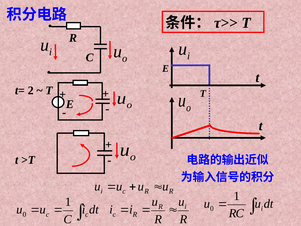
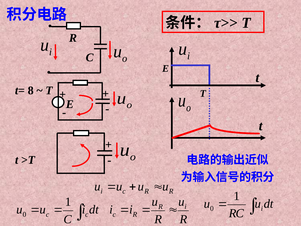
2: 2 -> 8
